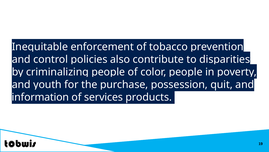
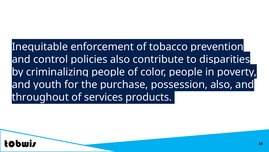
quit at (222, 84): quit -> also
information: information -> throughout
